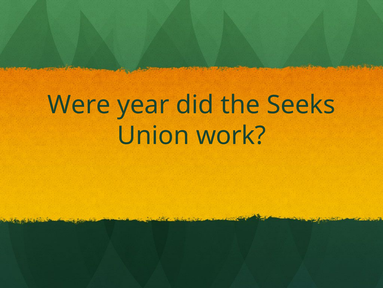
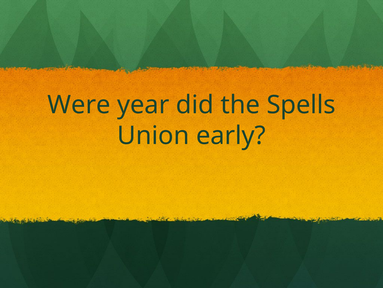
Seeks: Seeks -> Spells
work: work -> early
